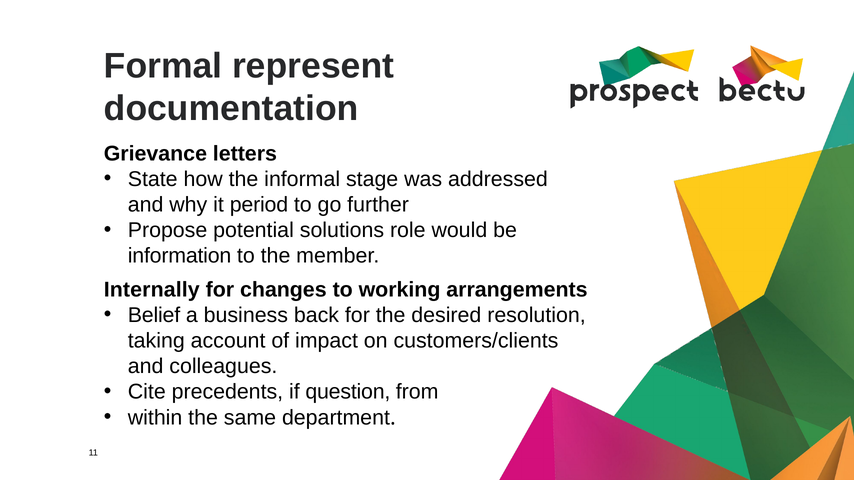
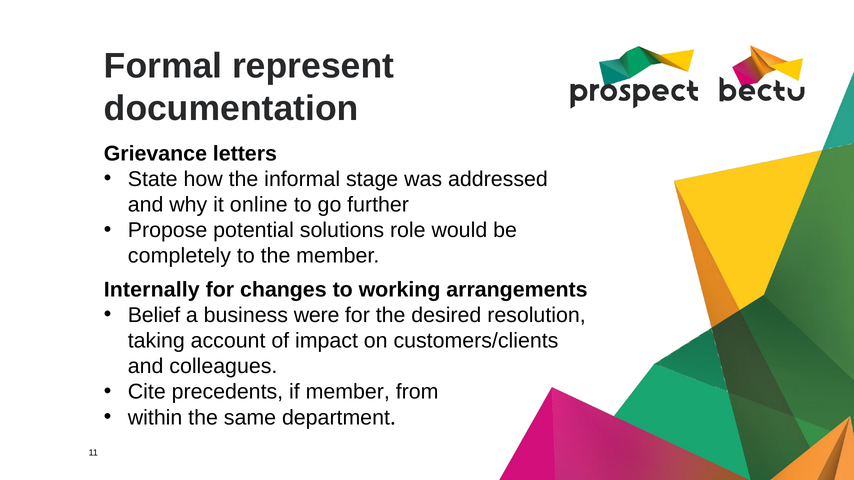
period: period -> online
information: information -> completely
back: back -> were
if question: question -> member
